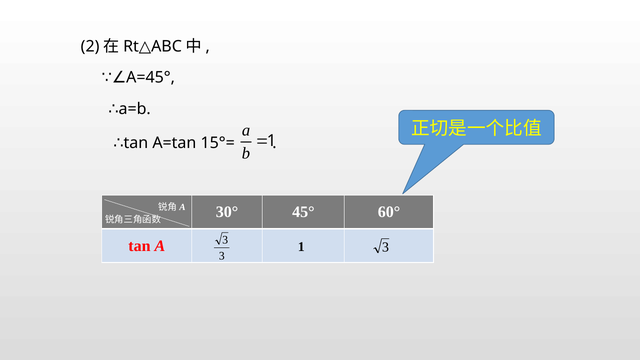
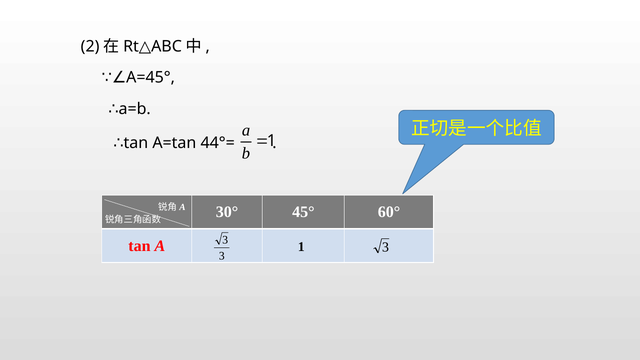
15°=: 15°= -> 44°=
